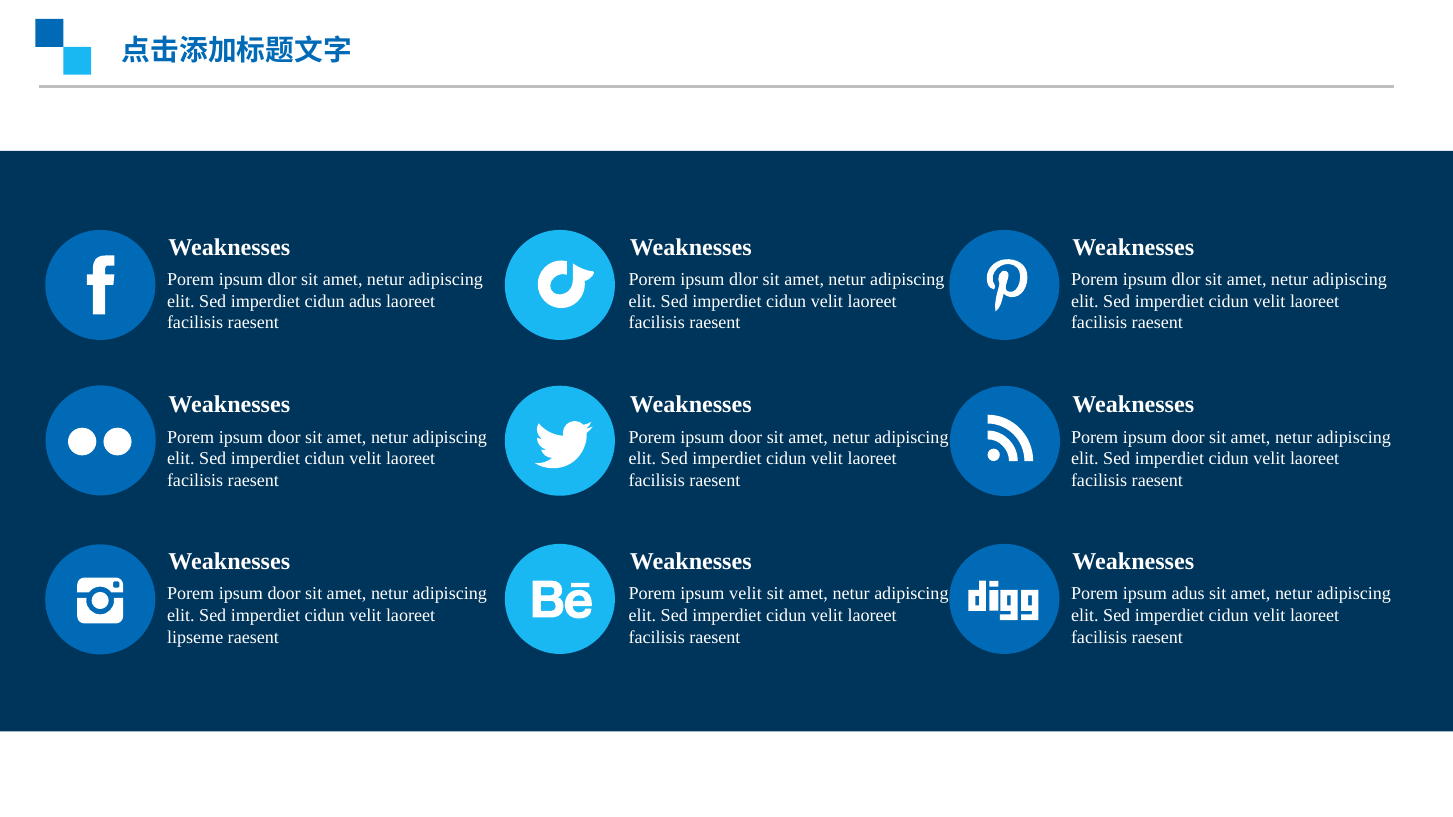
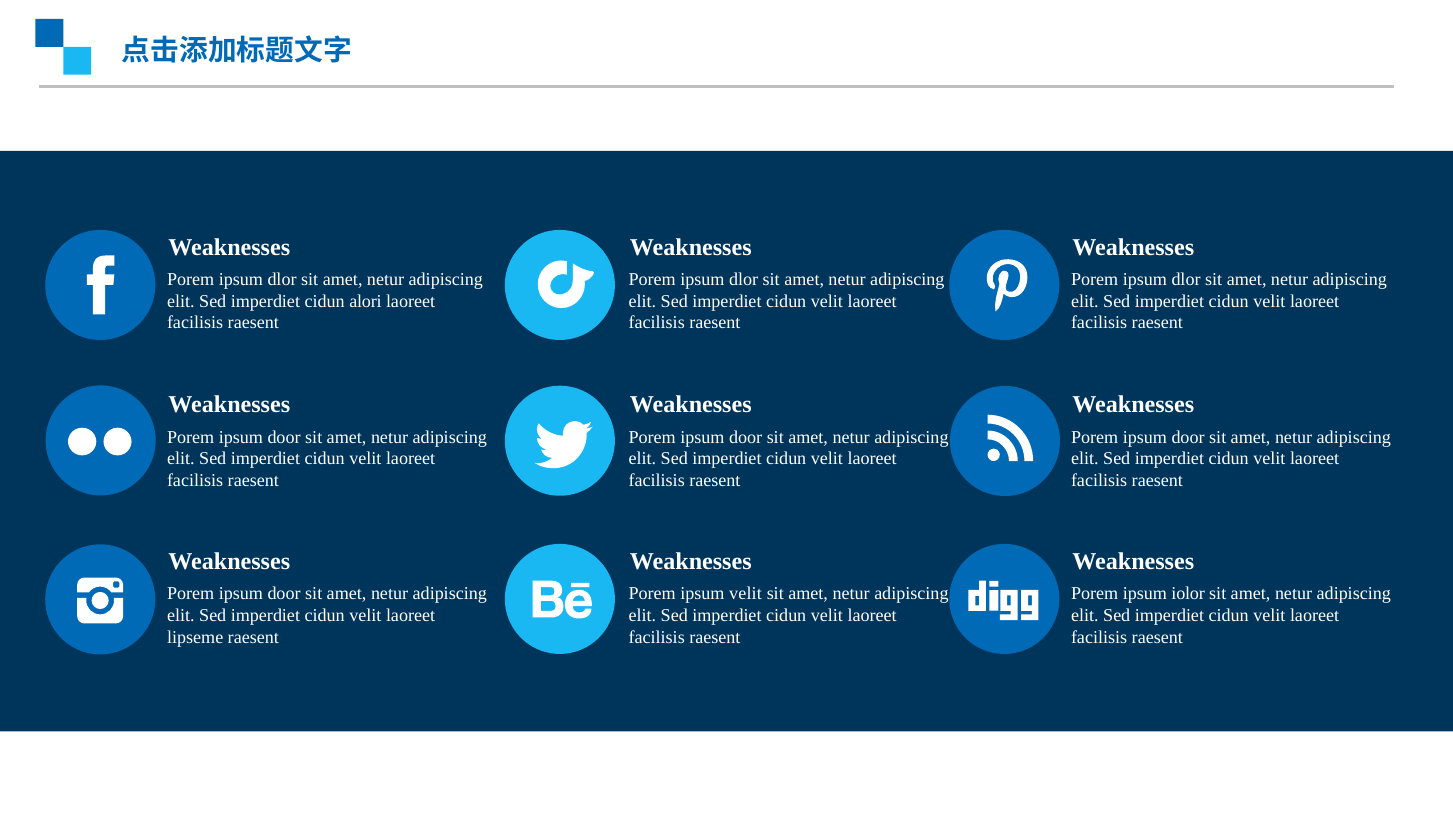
cidun adus: adus -> alori
ipsum adus: adus -> iolor
